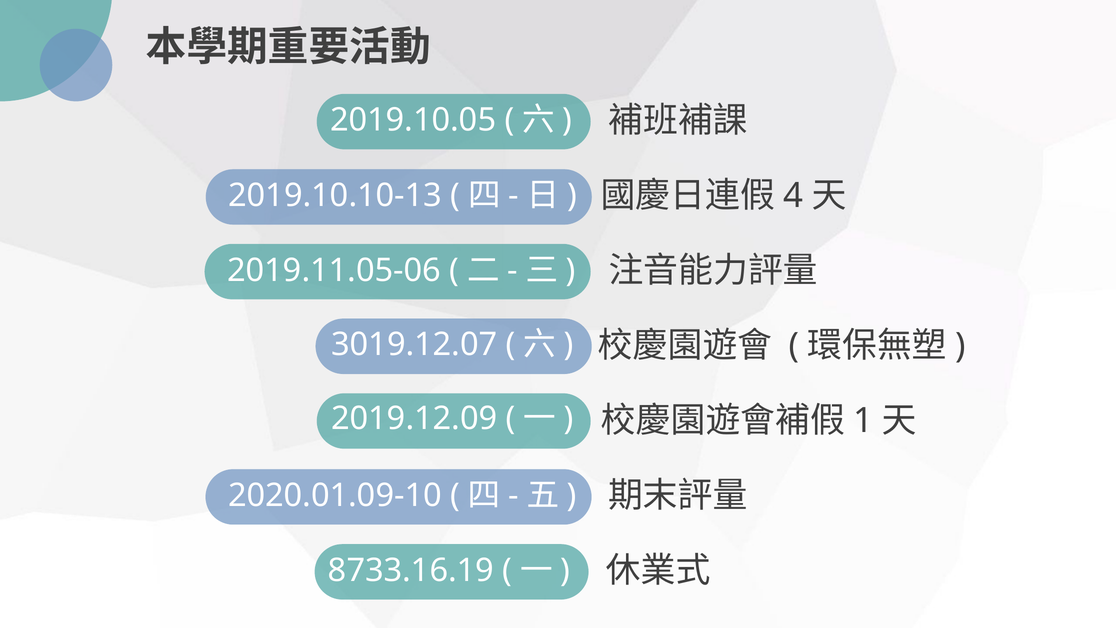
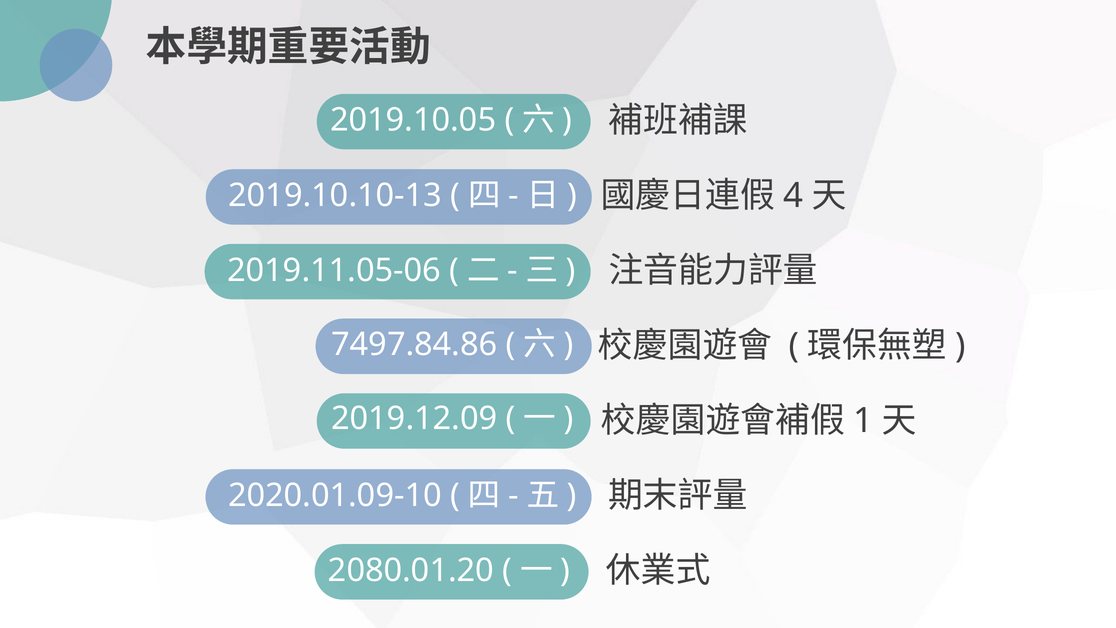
3019.12.07: 3019.12.07 -> 7497.84.86
8733.16.19: 8733.16.19 -> 2080.01.20
